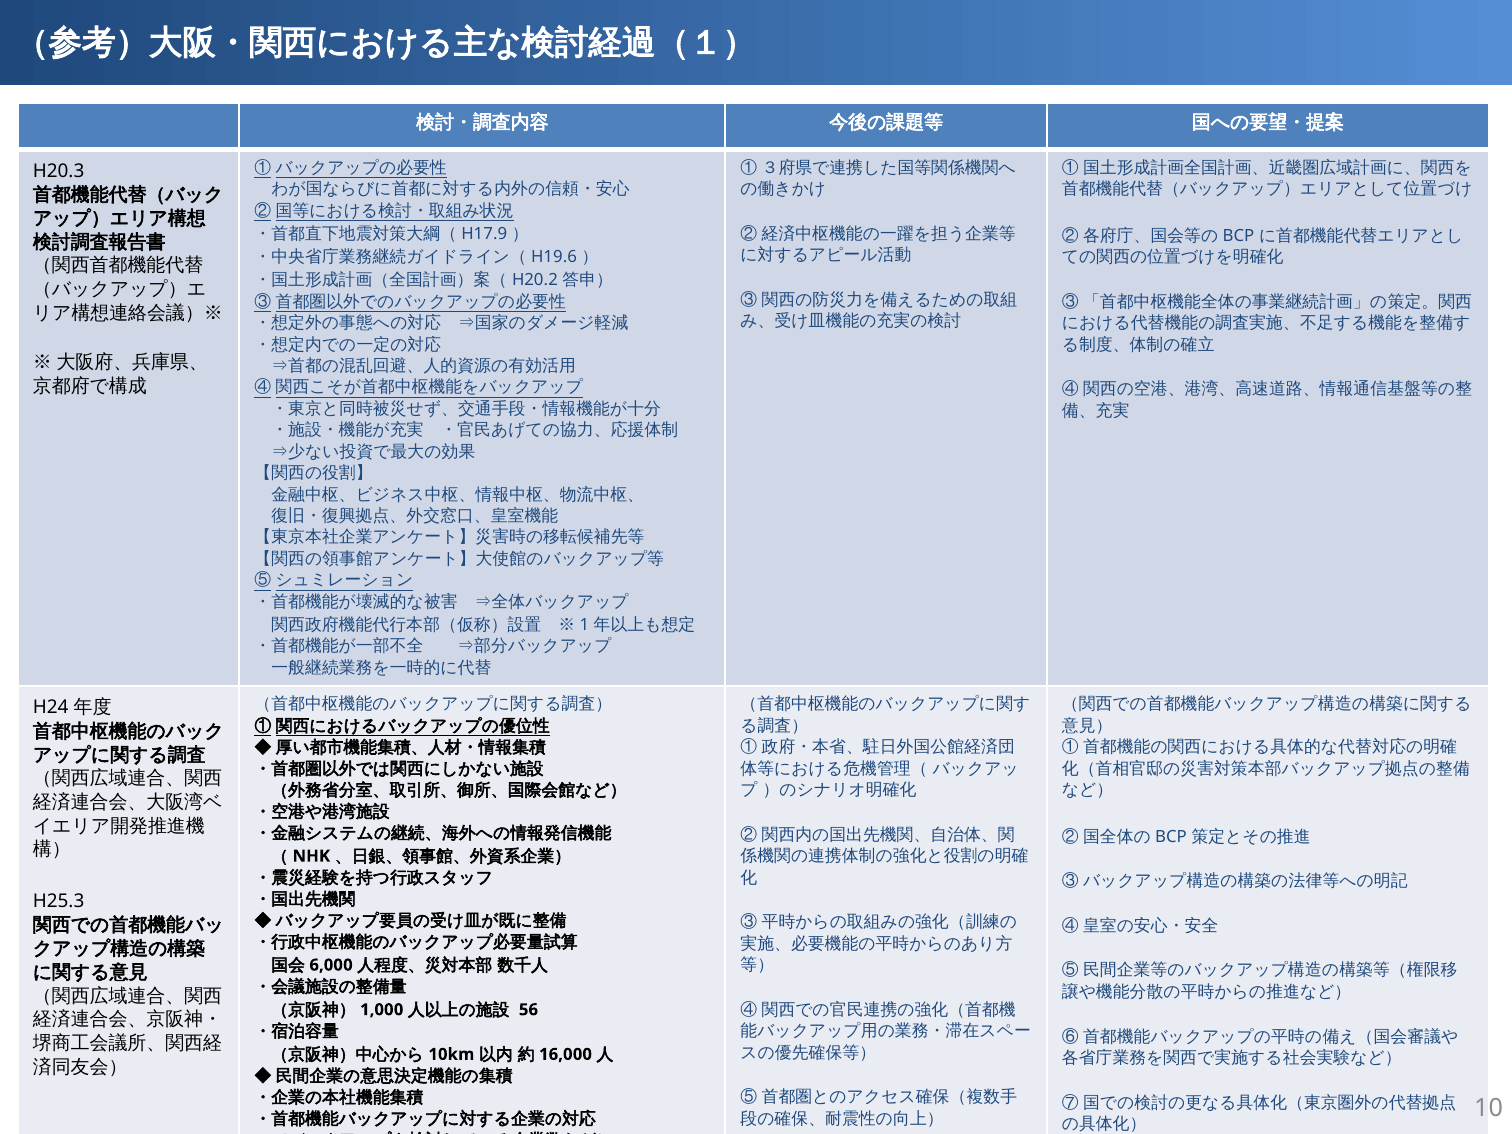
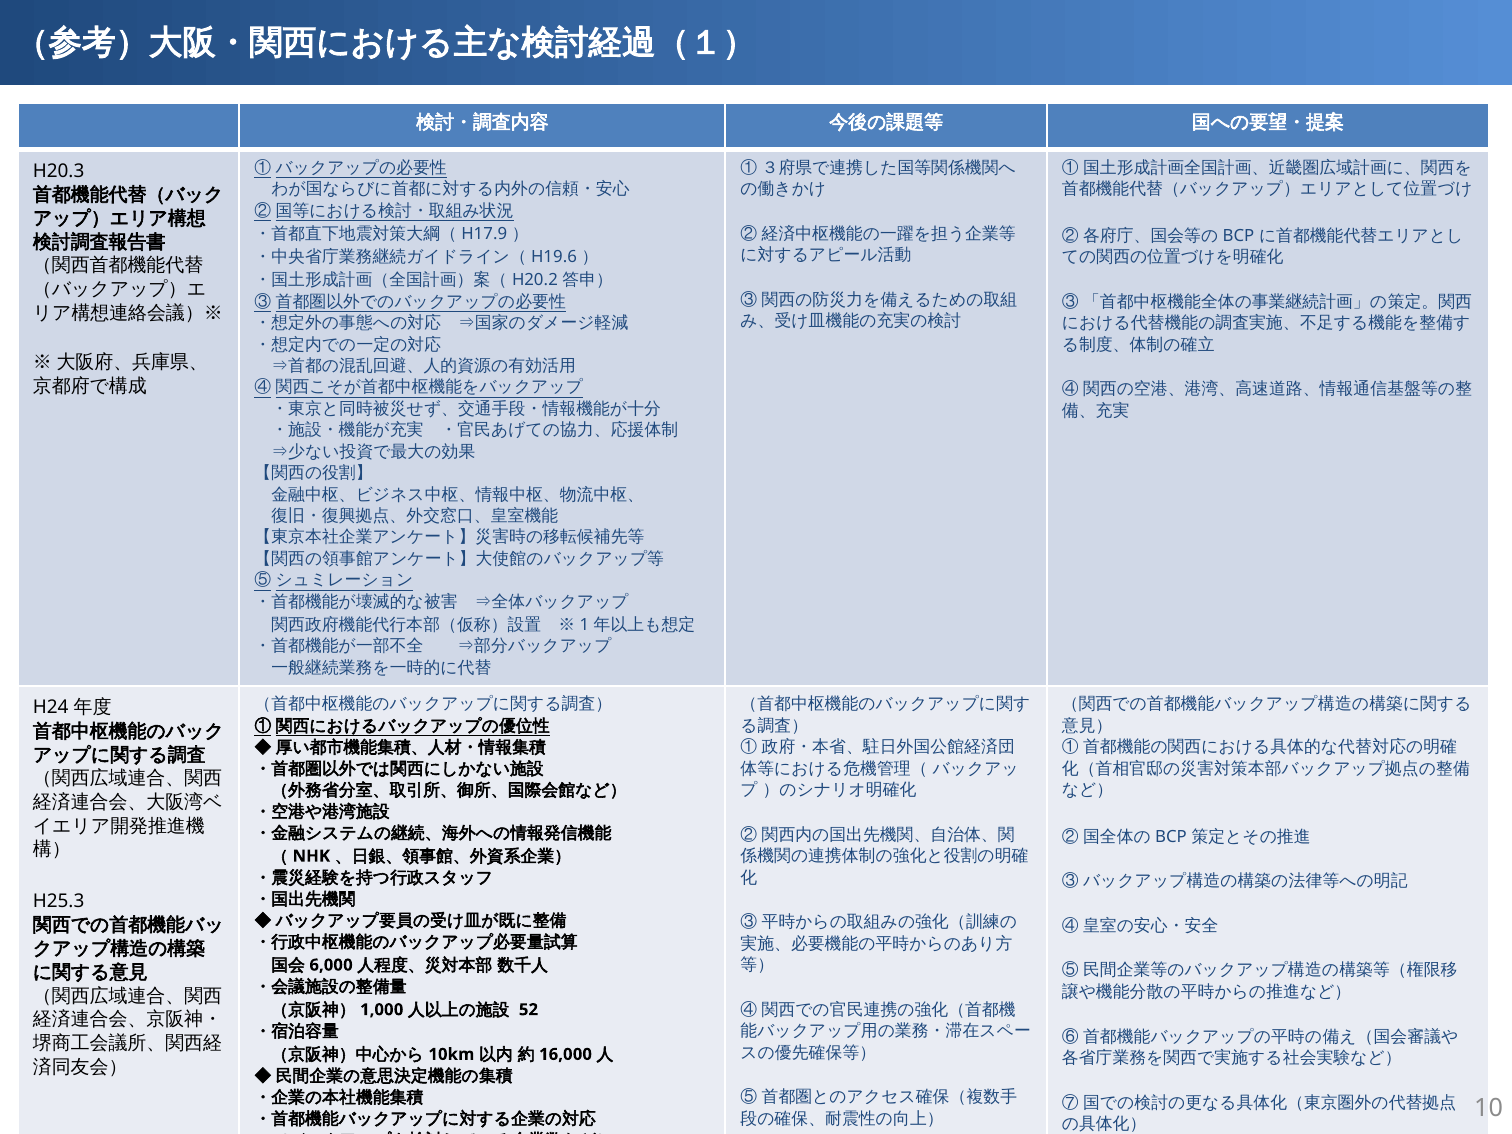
56: 56 -> 52
